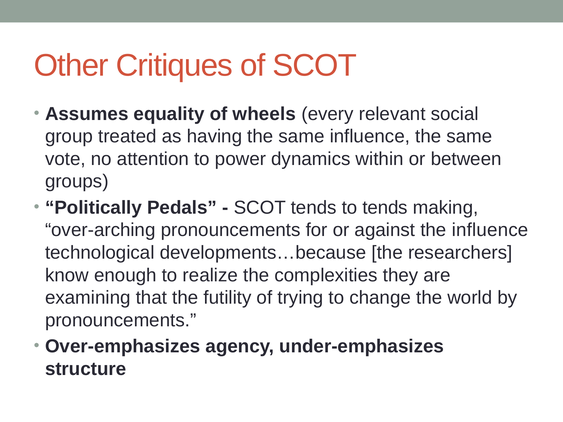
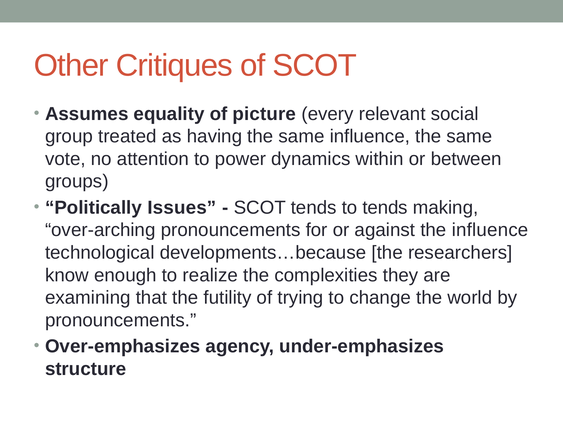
wheels: wheels -> picture
Pedals: Pedals -> Issues
